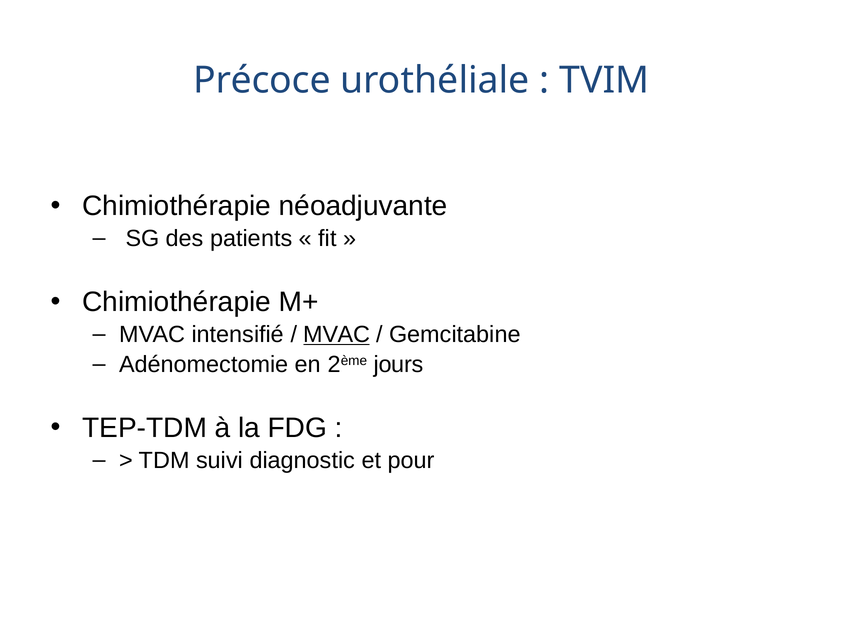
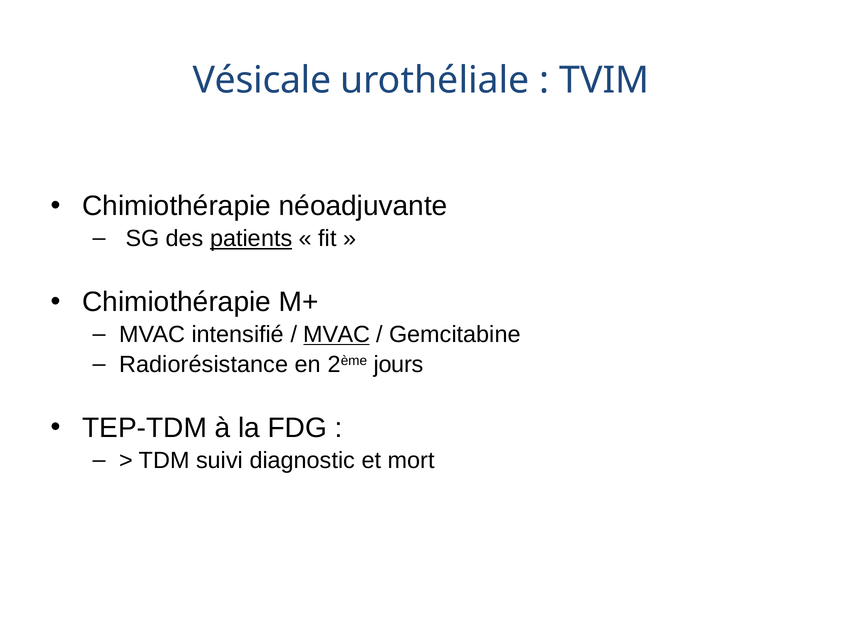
Précoce: Précoce -> Vésicale
patients underline: none -> present
Adénomectomie: Adénomectomie -> Radiorésistance
pour: pour -> mort
